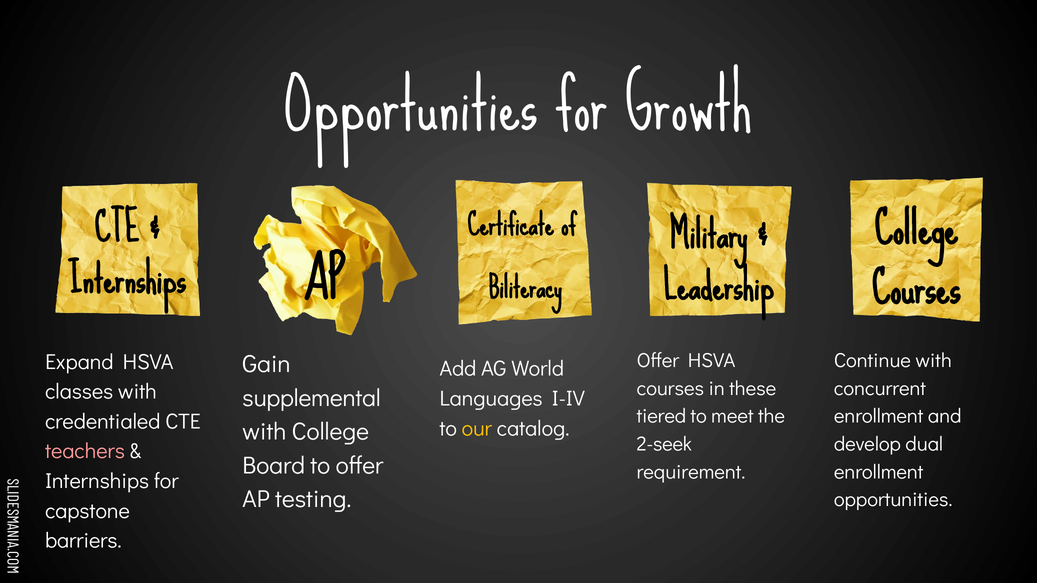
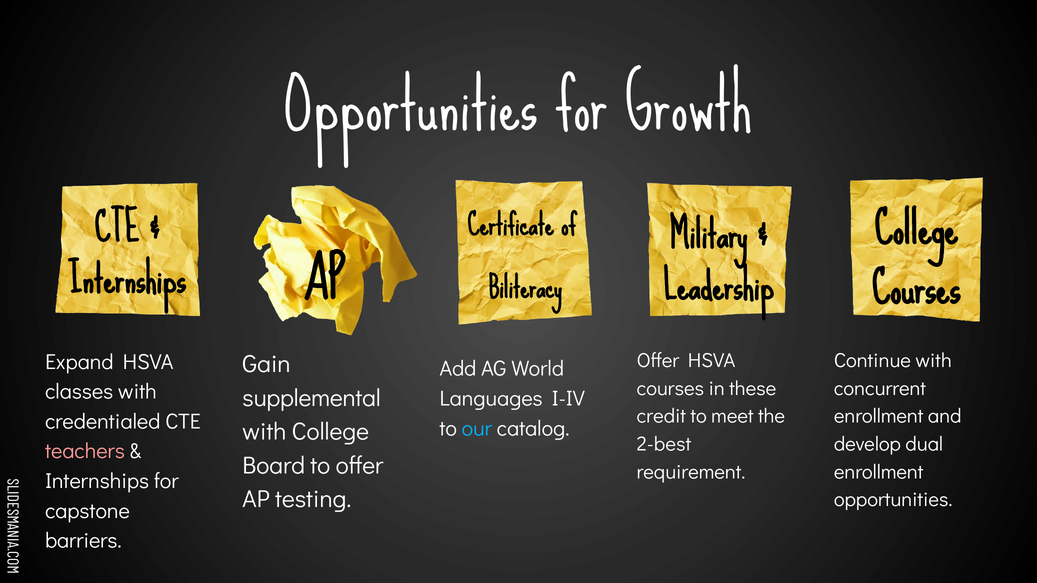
tiered: tiered -> credit
our colour: yellow -> light blue
2-seek: 2-seek -> 2-best
